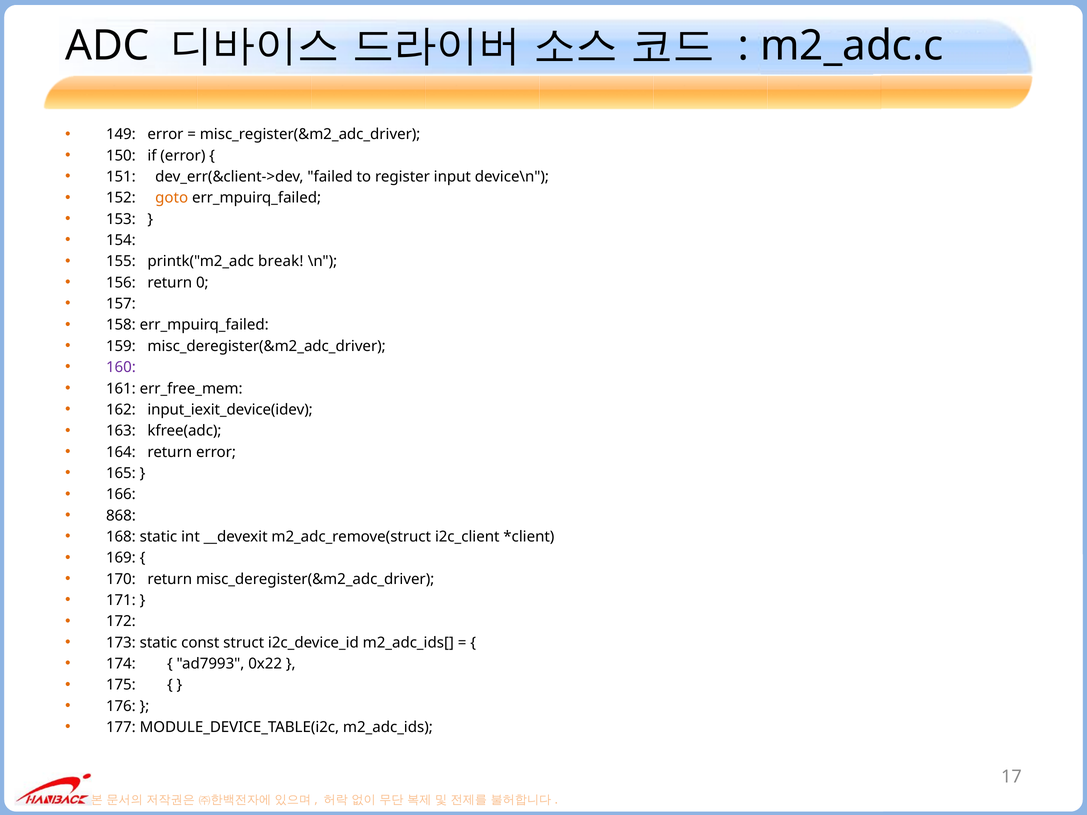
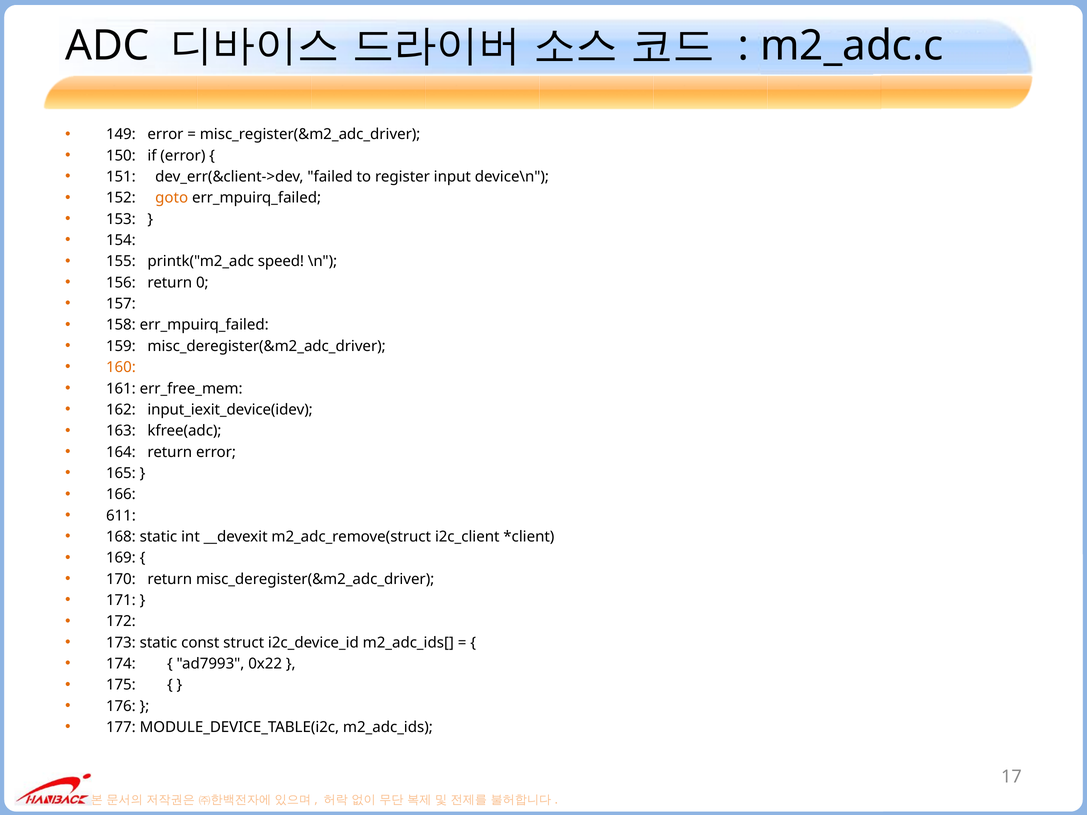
break: break -> speed
160 colour: purple -> orange
868: 868 -> 611
